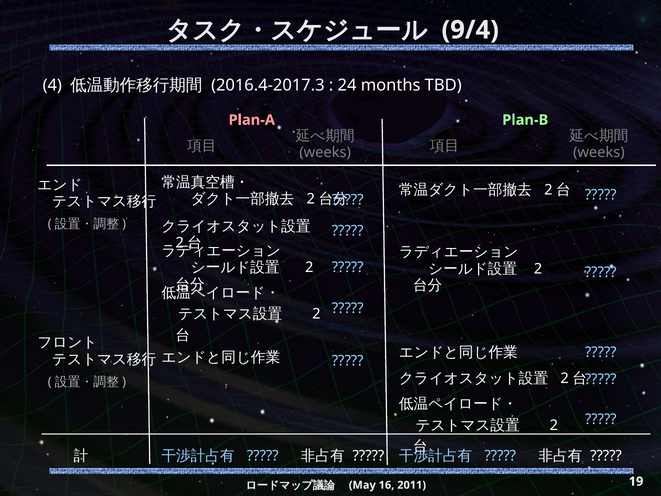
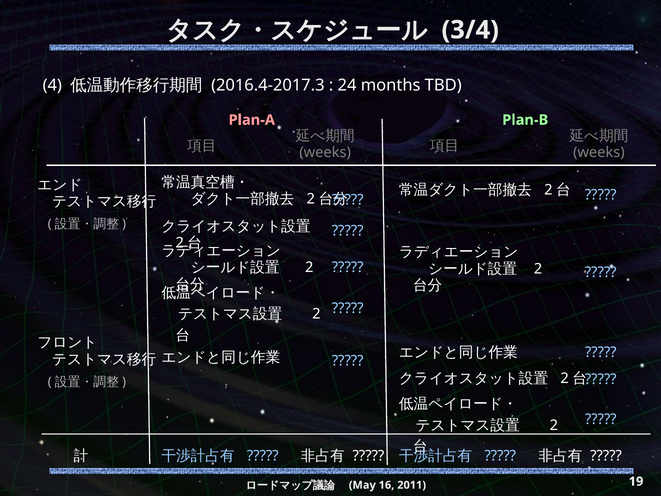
9/4: 9/4 -> 3/4
